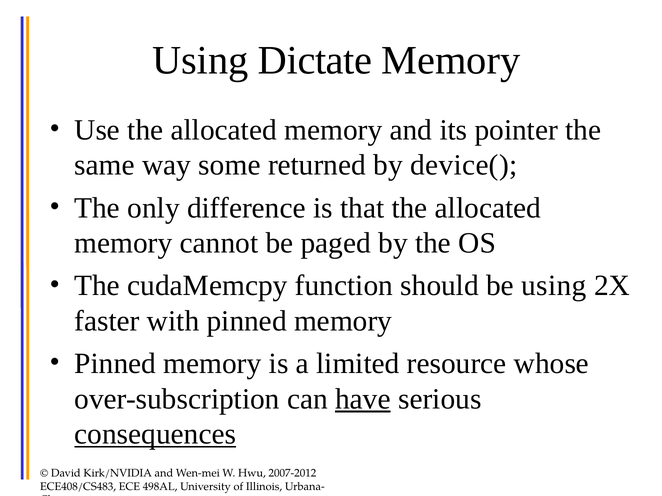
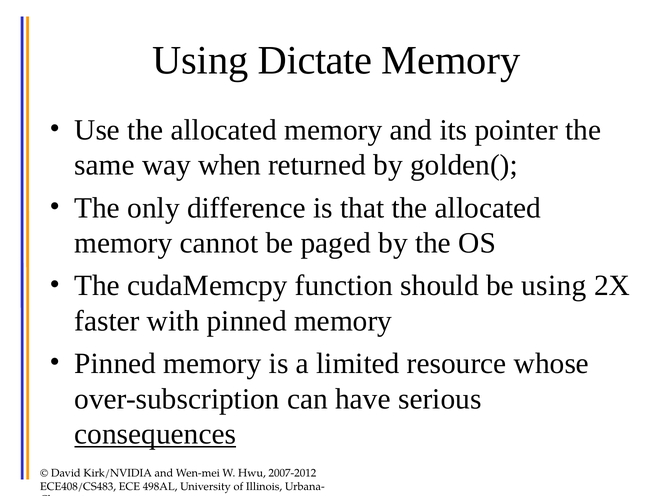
some: some -> when
device(: device( -> golden(
have underline: present -> none
